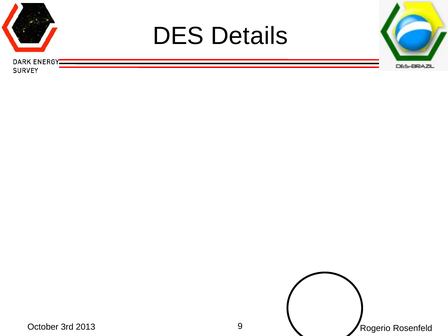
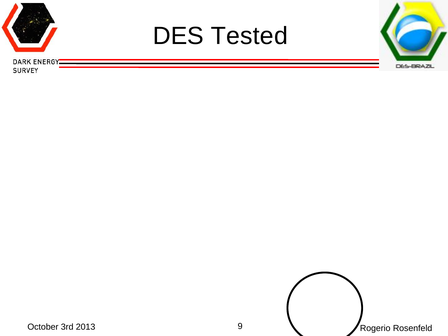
Details: Details -> Tested
